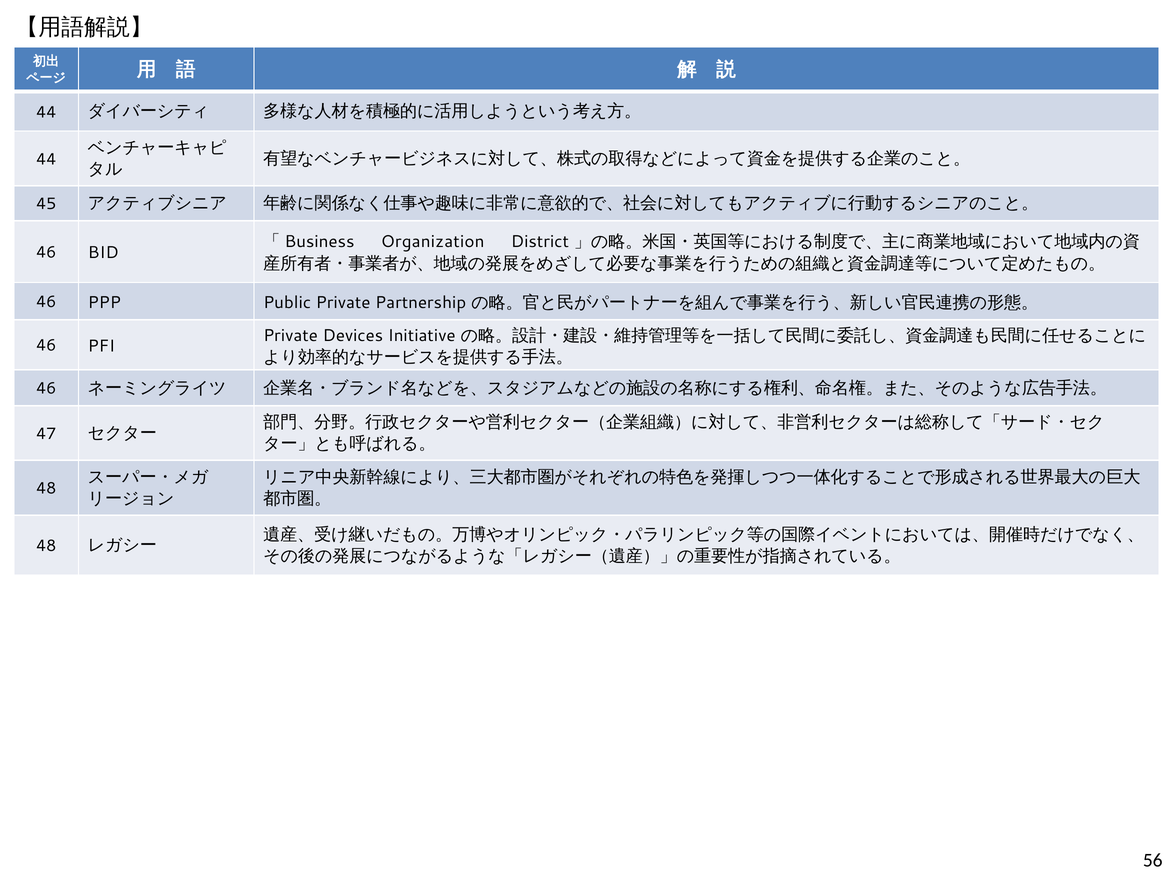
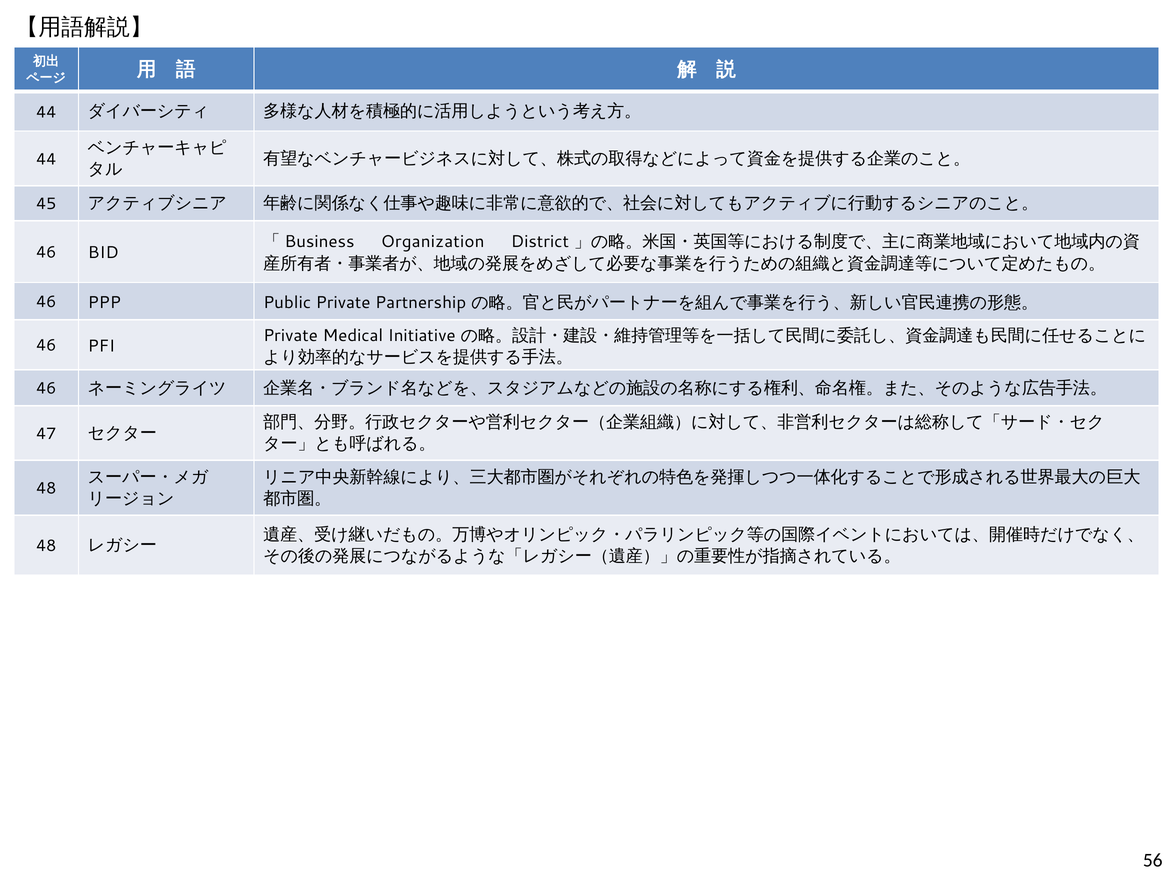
Devices: Devices -> Medical
